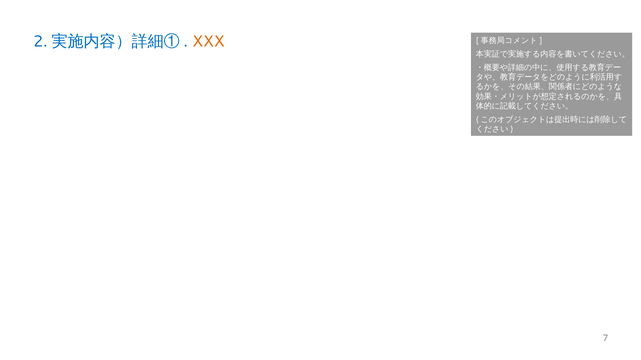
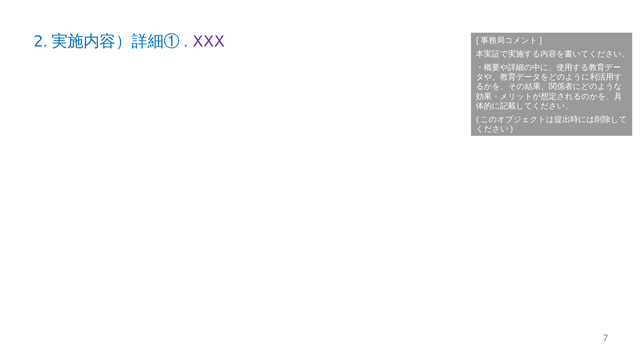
XXX colour: orange -> purple
